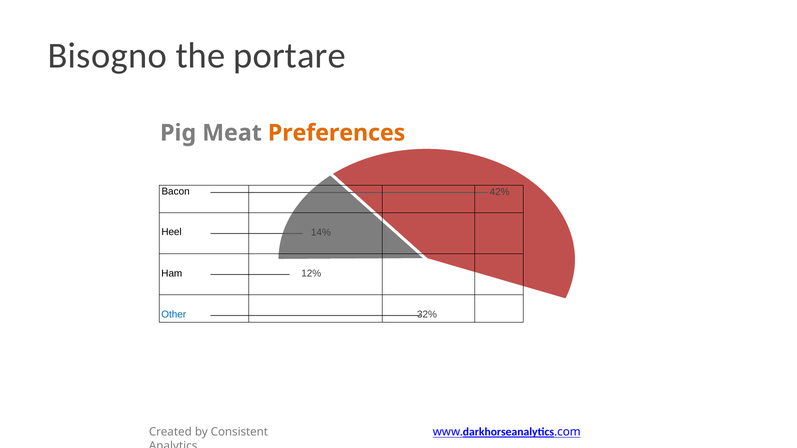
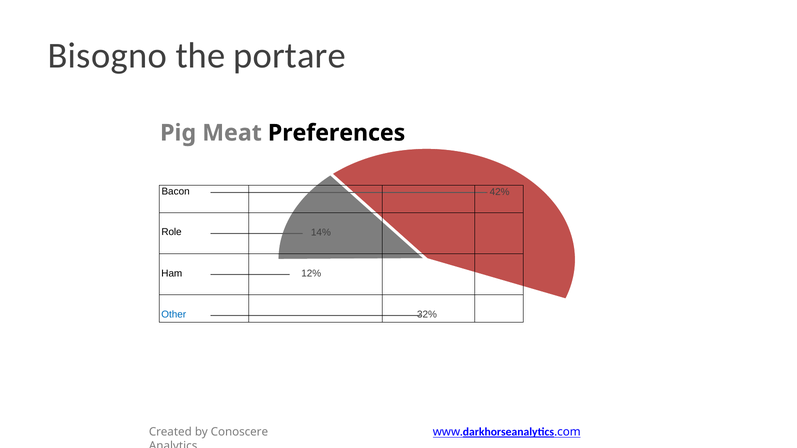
Preferences colour: orange -> black
Heel: Heel -> Role
Consistent: Consistent -> Conoscere
